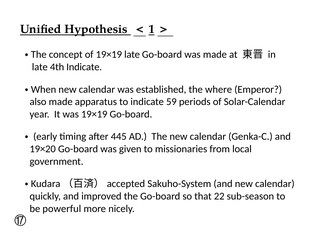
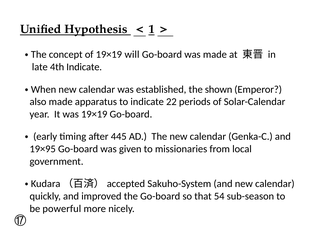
19×19 late: late -> will
where: where -> shown
59: 59 -> 22
19×20: 19×20 -> 19×95
22: 22 -> 54
